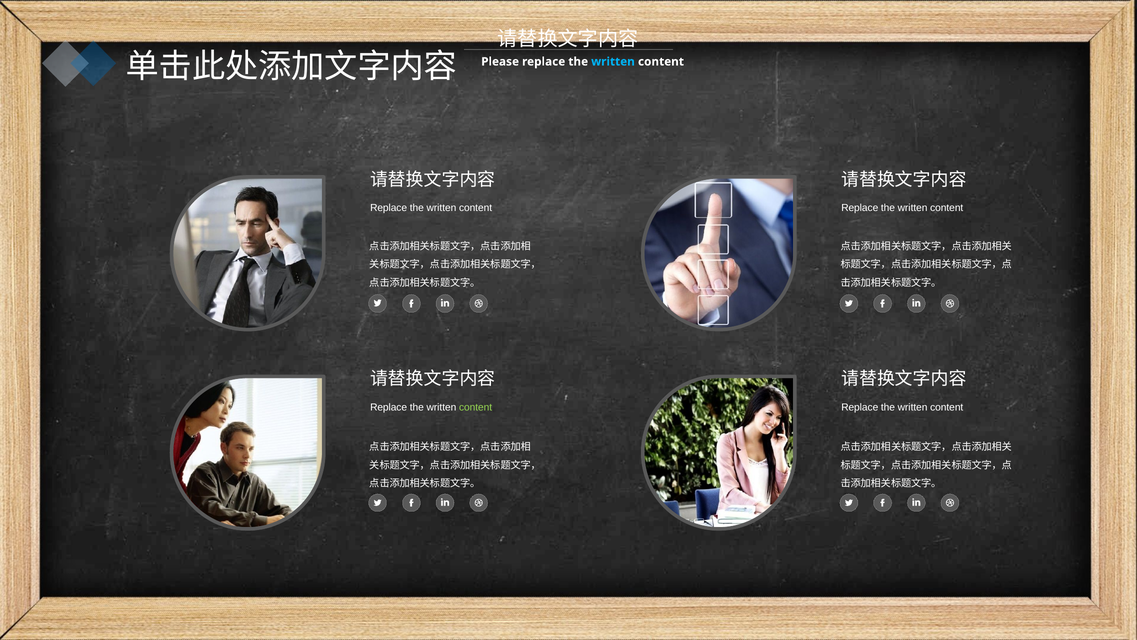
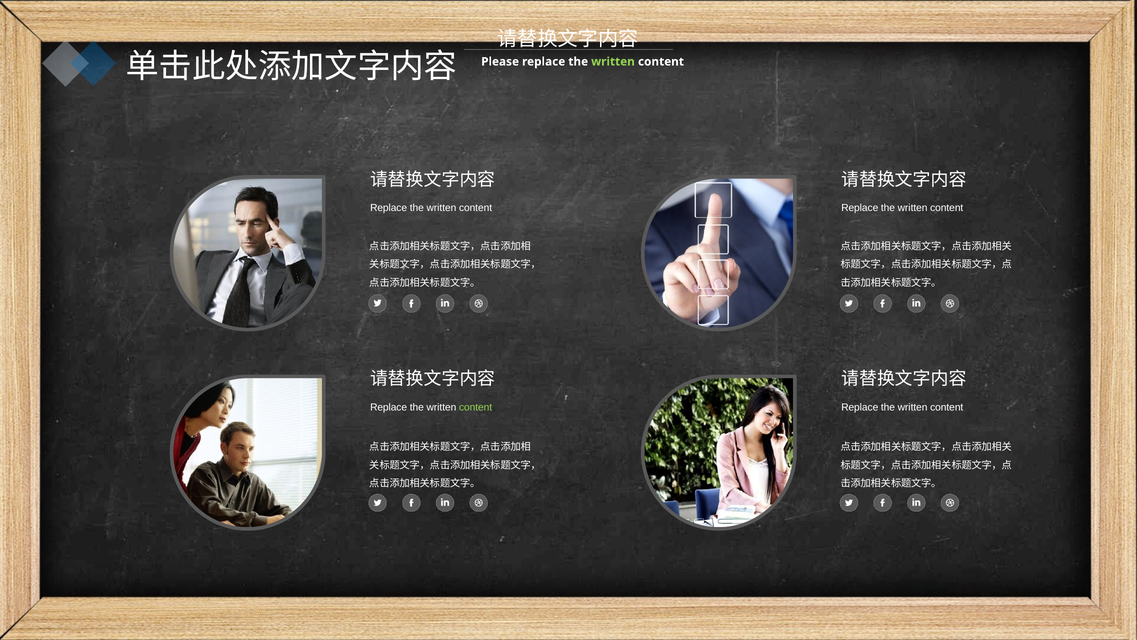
written at (613, 62) colour: light blue -> light green
